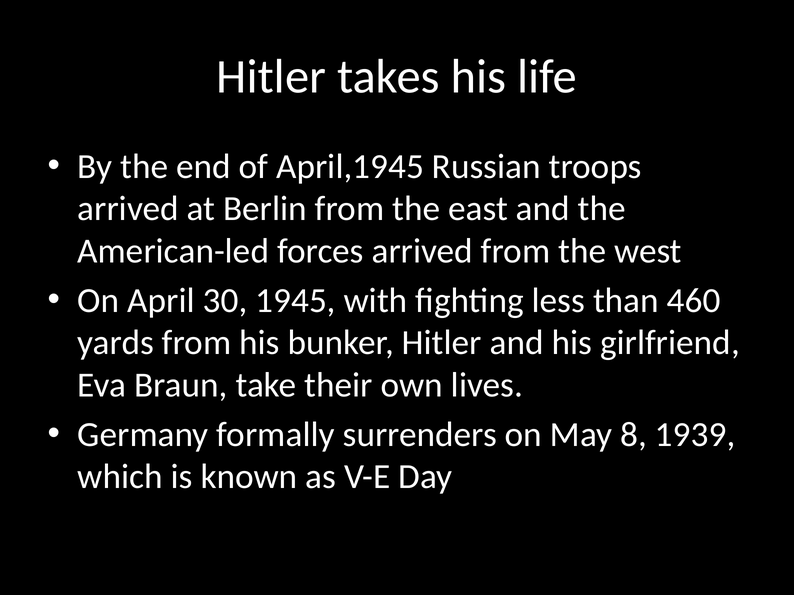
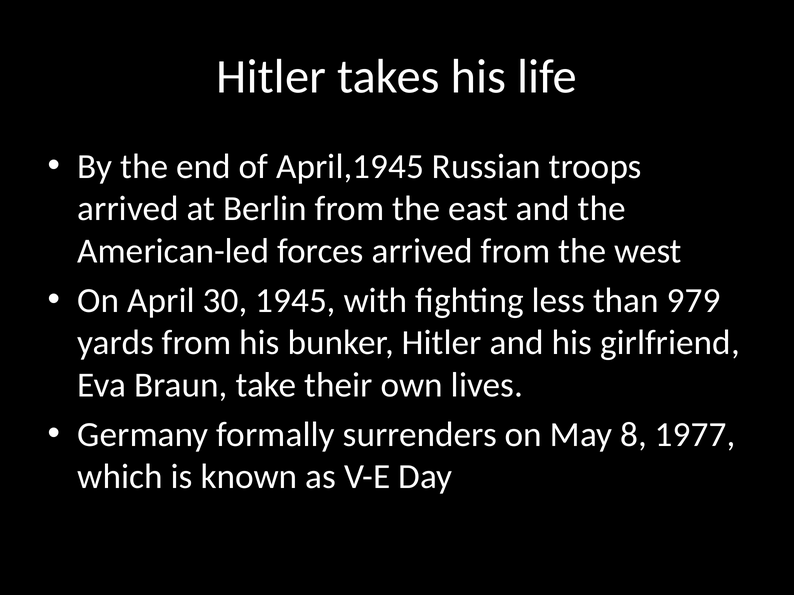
460: 460 -> 979
1939: 1939 -> 1977
